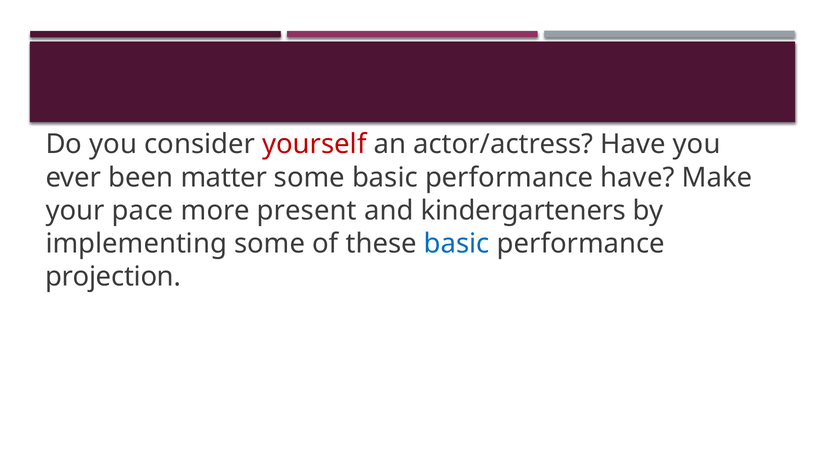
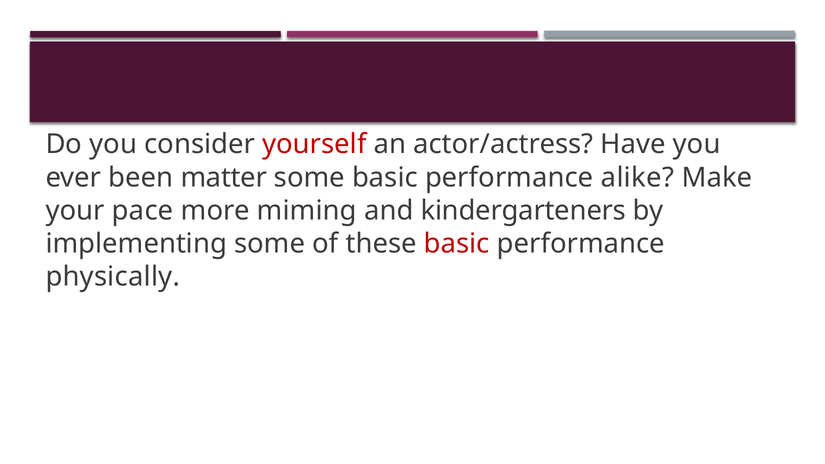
performance have: have -> alike
present: present -> miming
basic at (457, 243) colour: blue -> red
projection: projection -> physically
